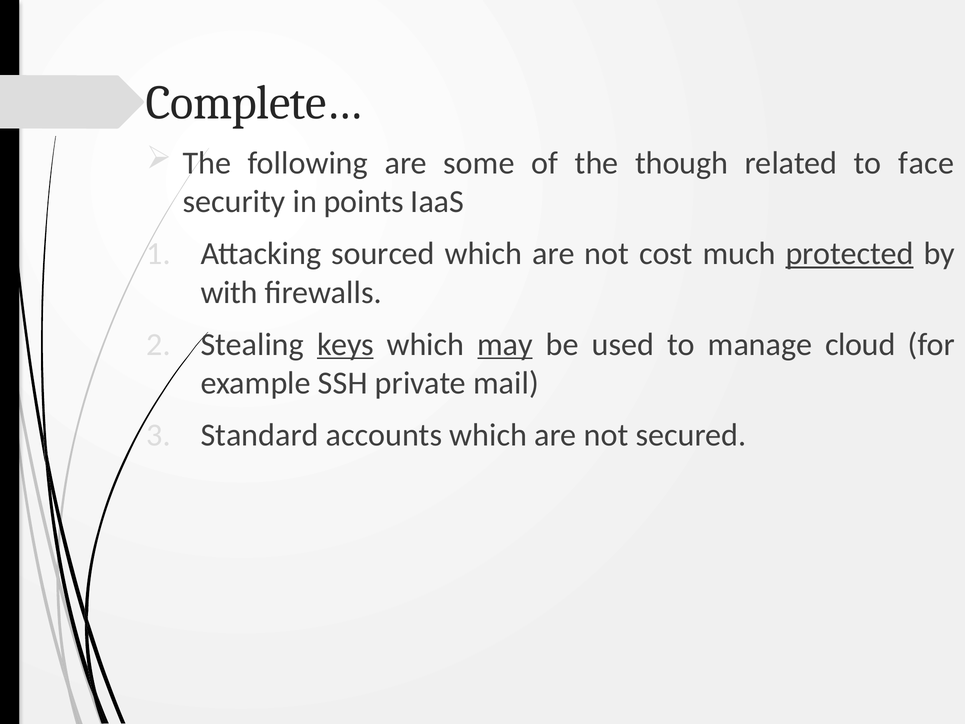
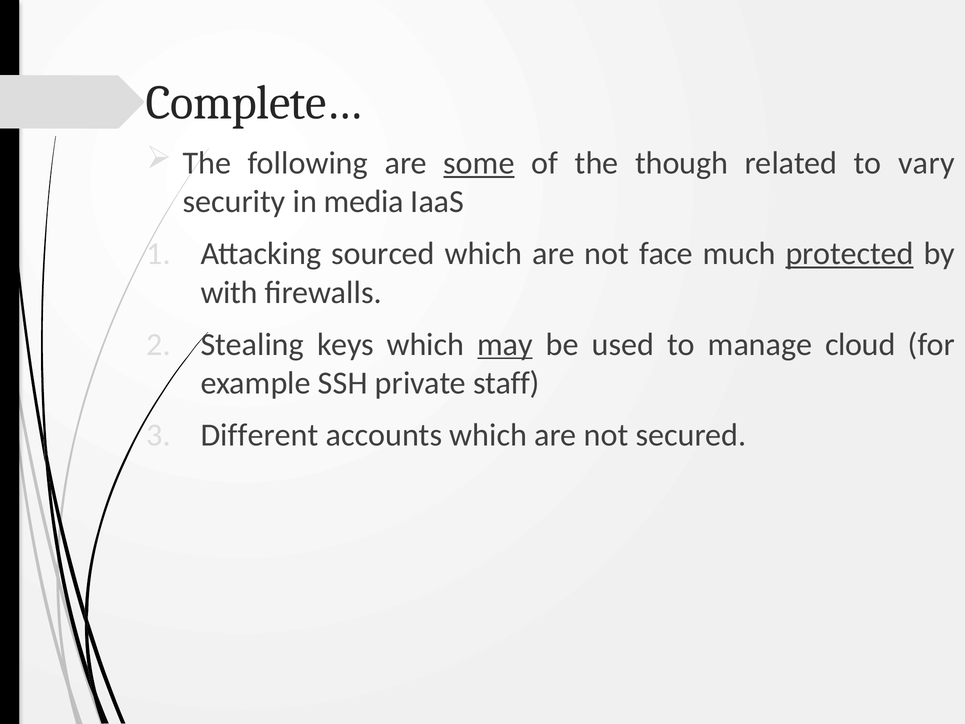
some underline: none -> present
face: face -> vary
points: points -> media
cost: cost -> face
keys underline: present -> none
mail: mail -> staff
Standard: Standard -> Different
